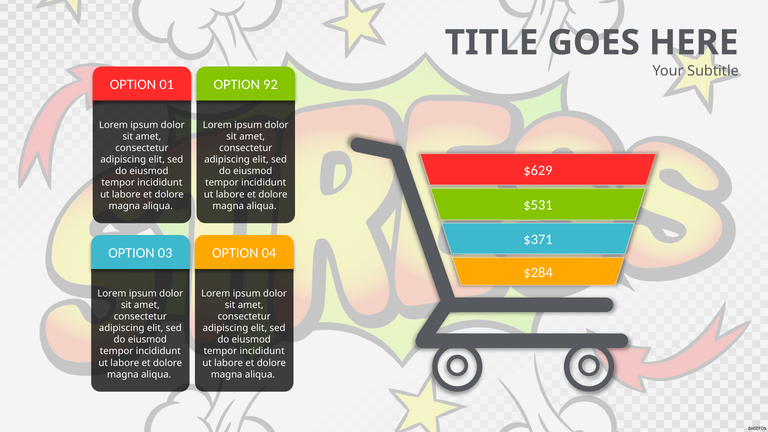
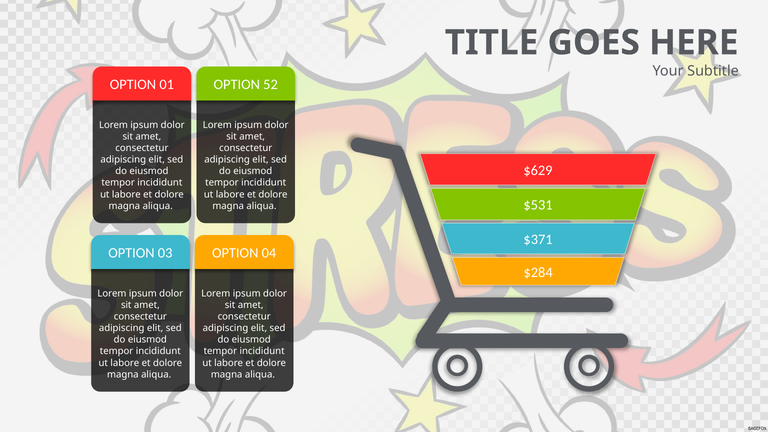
92: 92 -> 52
